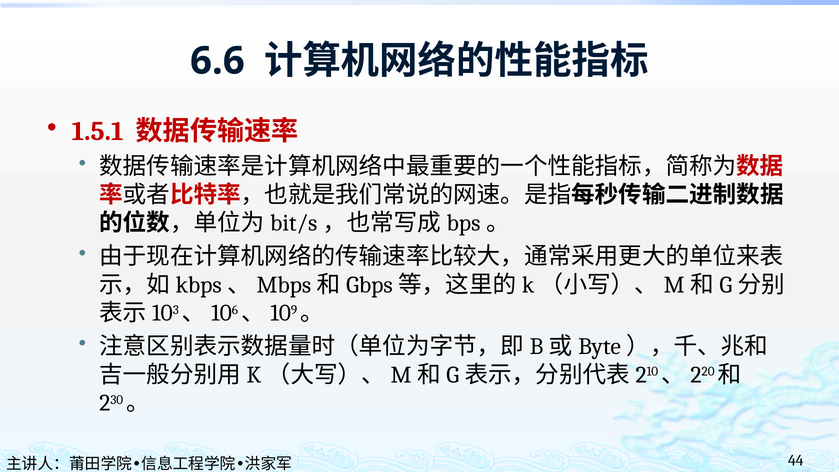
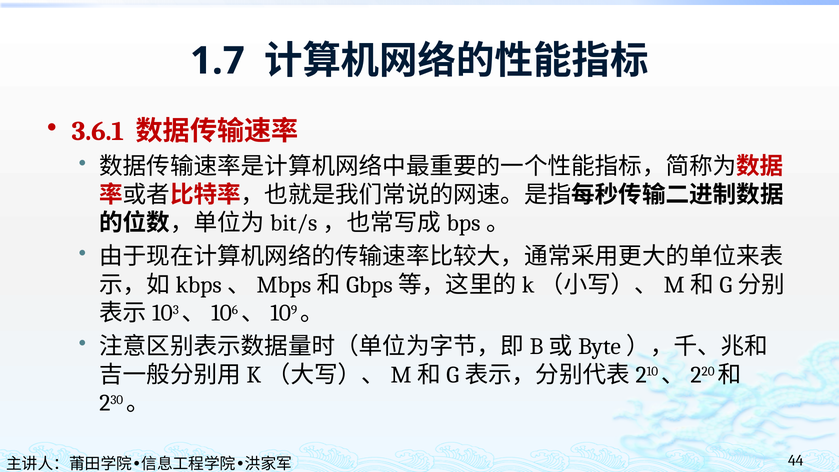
6.6: 6.6 -> 1.7
1.5.1: 1.5.1 -> 3.6.1
